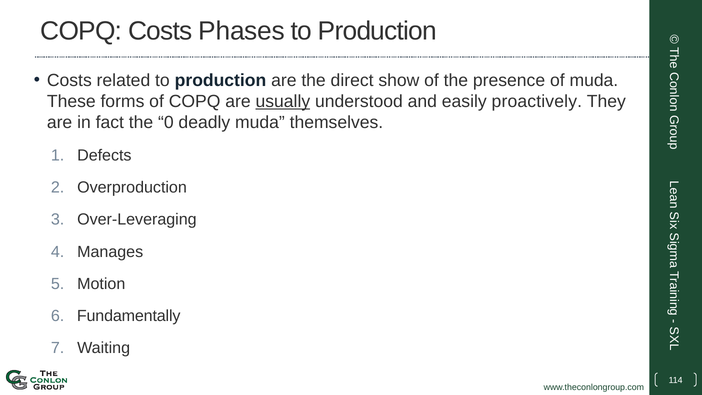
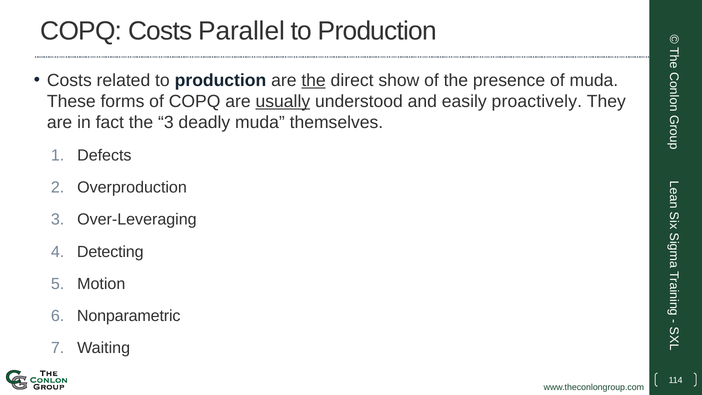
Phases: Phases -> Parallel
the at (314, 80) underline: none -> present
the 0: 0 -> 3
Manages: Manages -> Detecting
Fundamentally: Fundamentally -> Nonparametric
